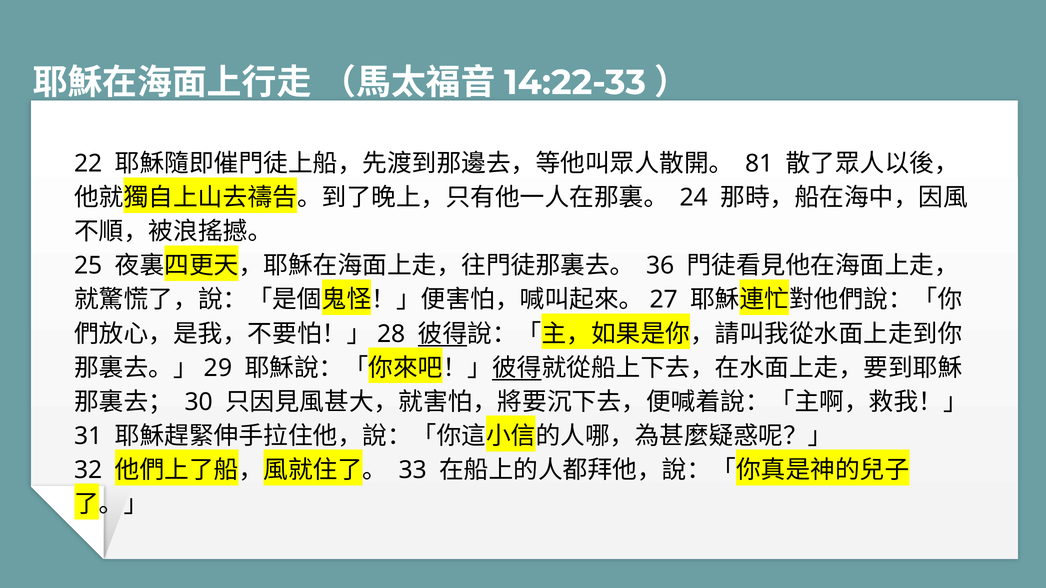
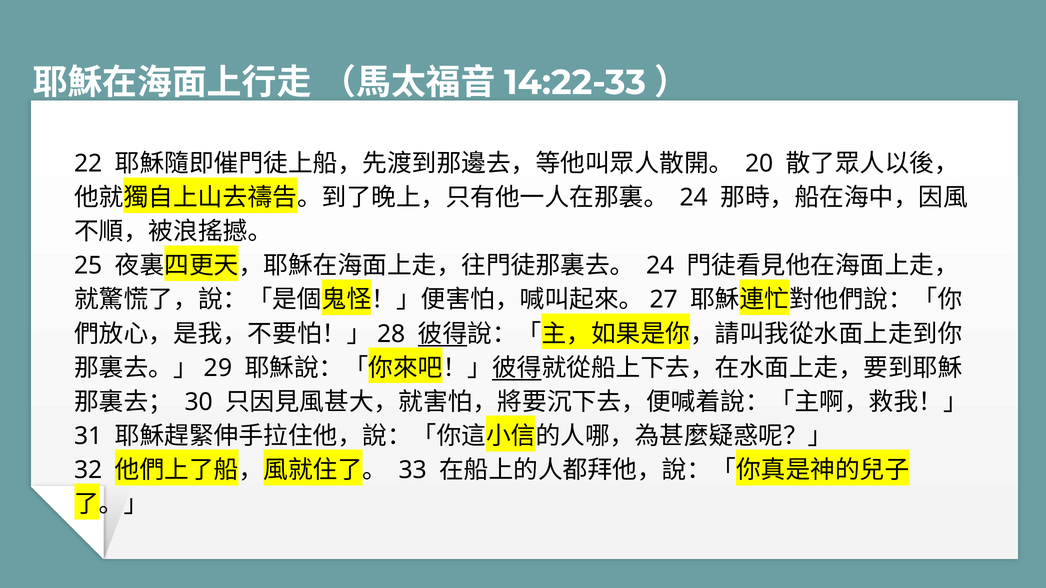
81: 81 -> 20
36 at (660, 266): 36 -> 24
